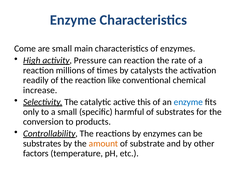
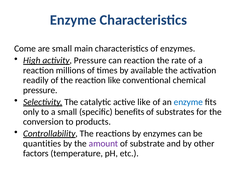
catalysts: catalysts -> available
increase at (40, 91): increase -> pressure
active this: this -> like
harmful: harmful -> benefits
substrates at (42, 144): substrates -> quantities
amount colour: orange -> purple
